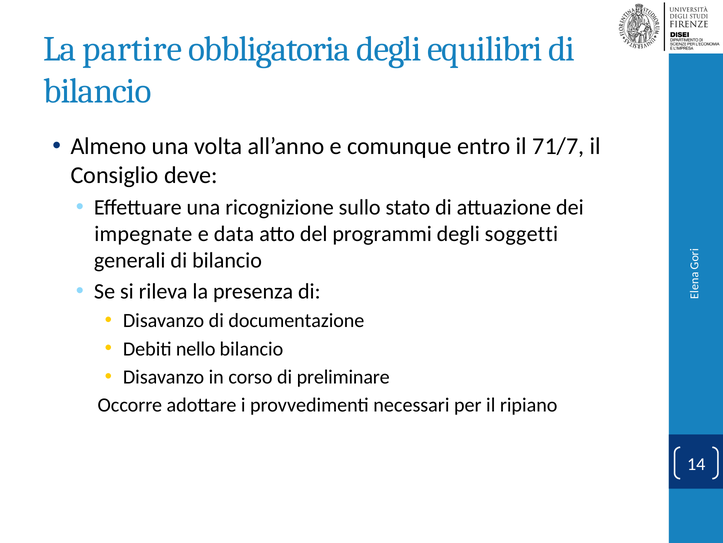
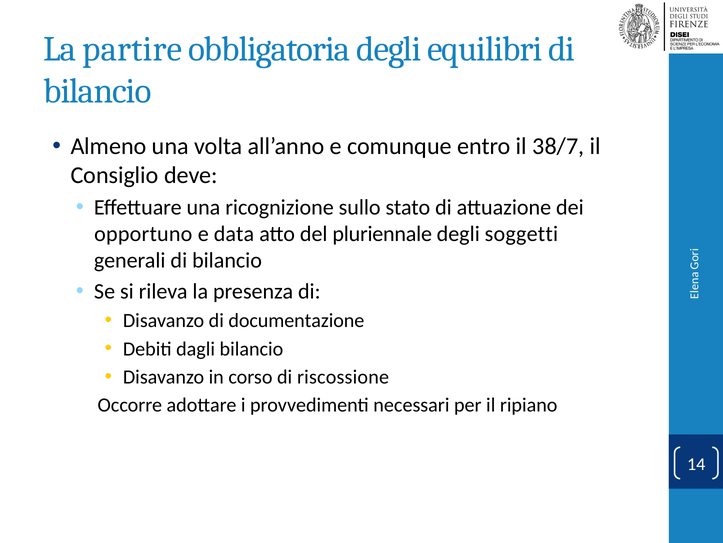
71/7: 71/7 -> 38/7
impegnate: impegnate -> opportuno
programmi: programmi -> pluriennale
nello: nello -> dagli
preliminare: preliminare -> riscossione
